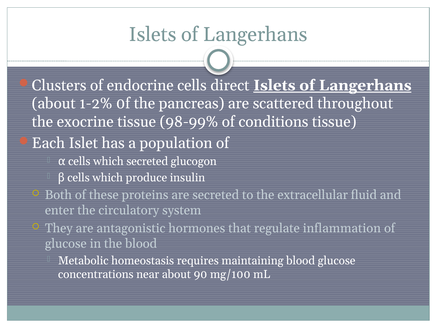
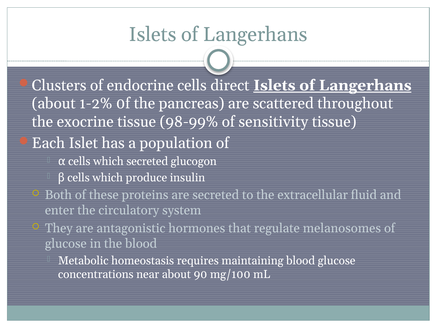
conditions: conditions -> sensitivity
inflammation: inflammation -> melanosomes
